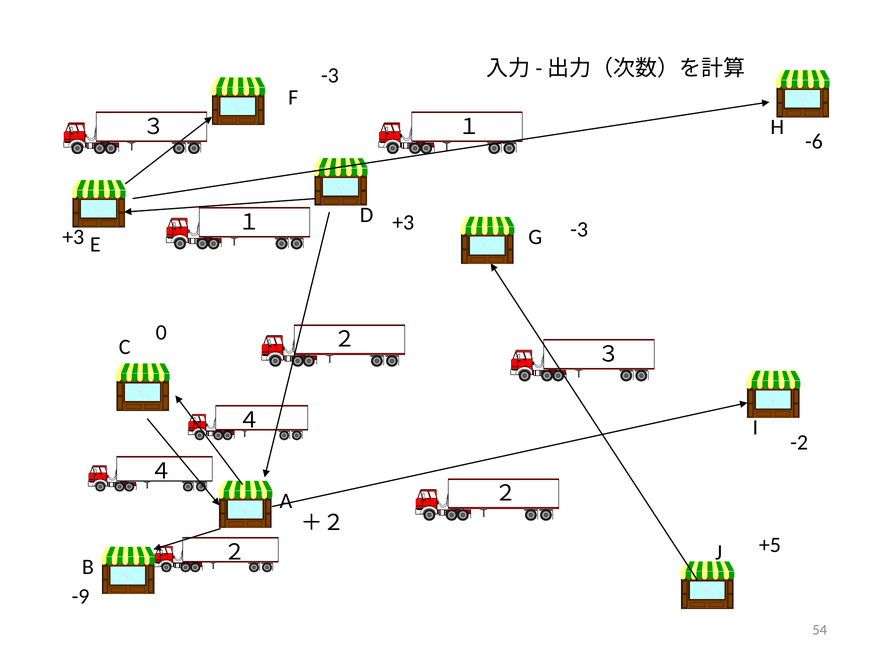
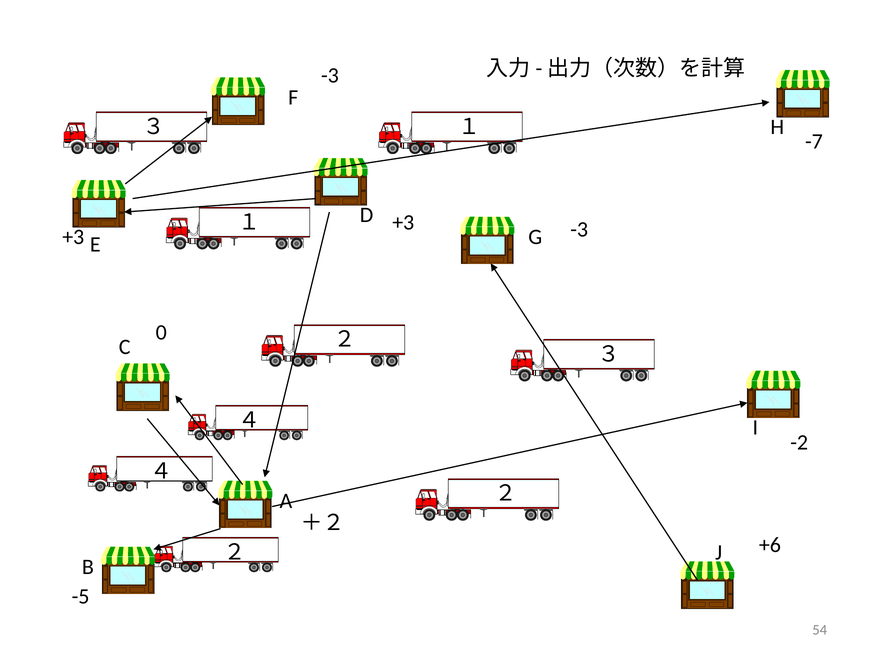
-6: -6 -> -7
+5: +5 -> +6
-9: -9 -> -5
